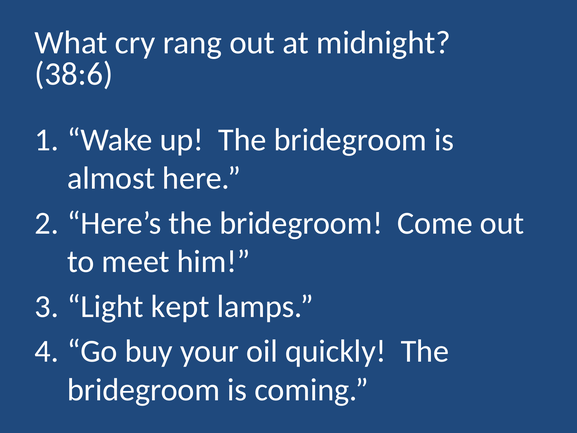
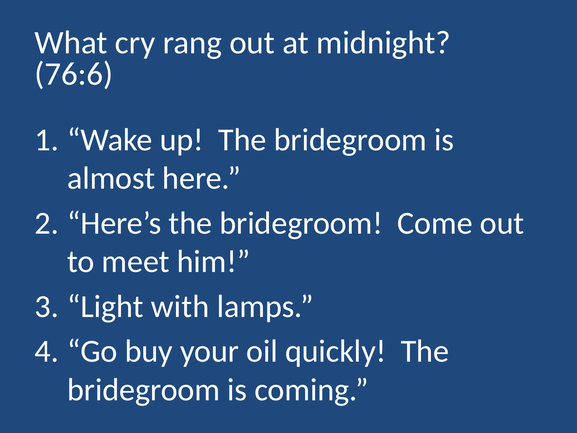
38:6: 38:6 -> 76:6
kept: kept -> with
